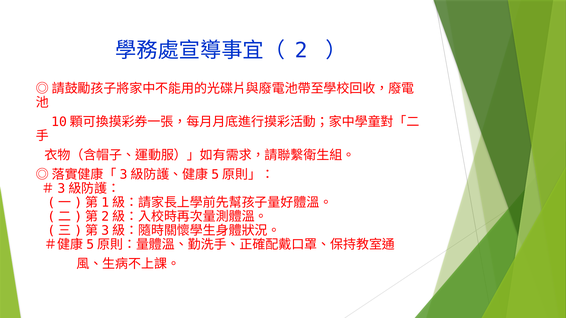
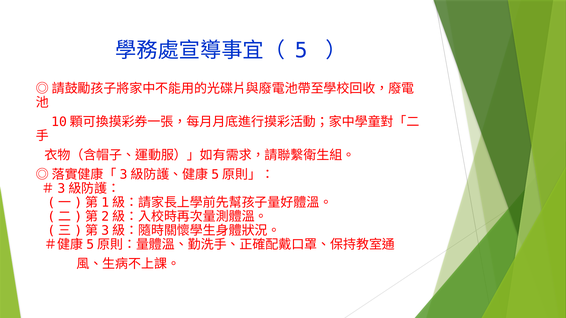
2: 2 -> 5
